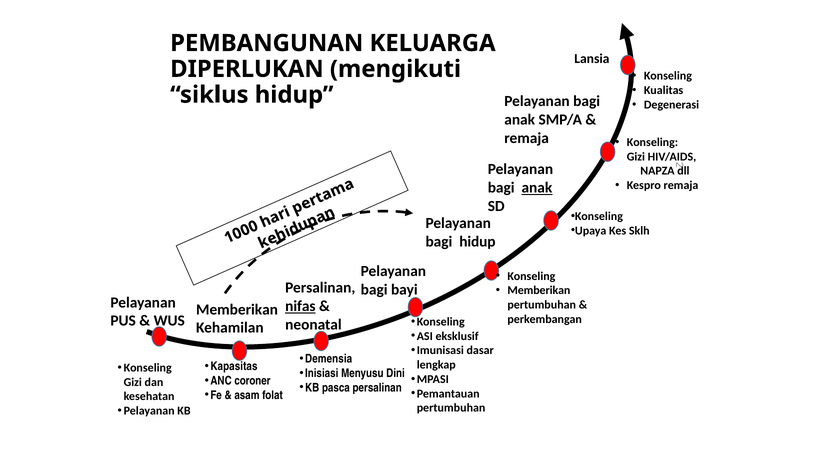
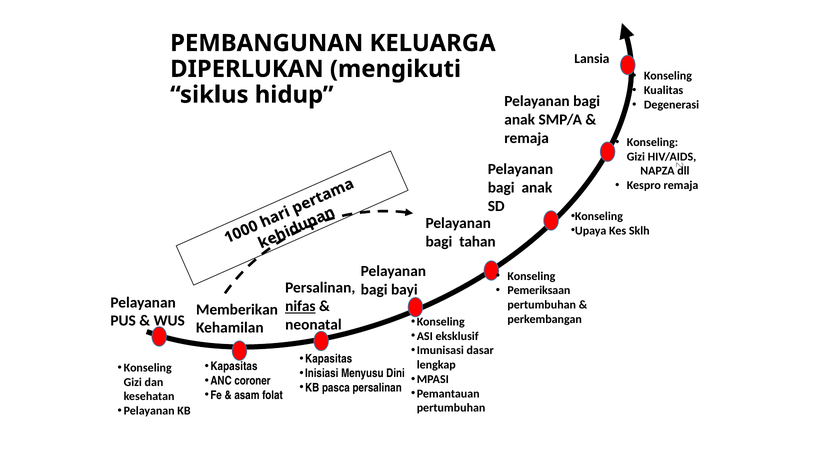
anak at (537, 188) underline: present -> none
bagi hidup: hidup -> tahan
Memberikan at (539, 291): Memberikan -> Pemeriksaan
Demensia at (329, 359): Demensia -> Kapasitas
